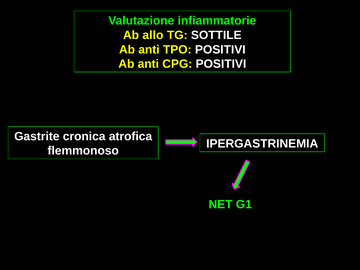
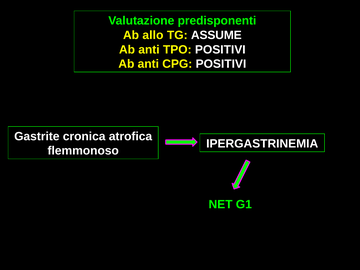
infiammatorie: infiammatorie -> predisponenti
SOTTILE: SOTTILE -> ASSUME
